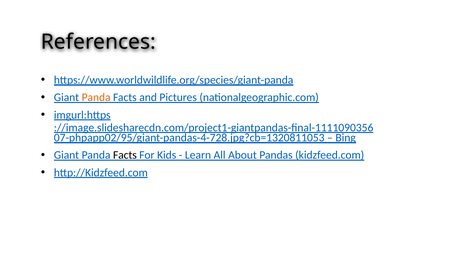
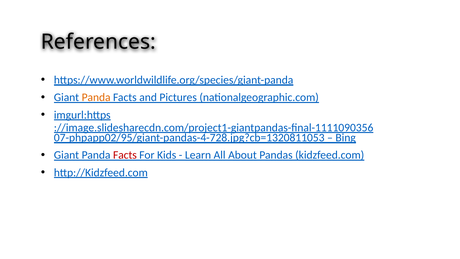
Facts at (125, 155) colour: black -> red
